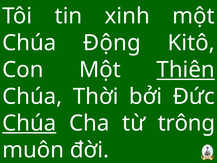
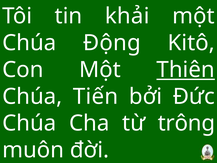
xinh: xinh -> khải
Thời: Thời -> Tiến
Chúa at (29, 123) underline: present -> none
